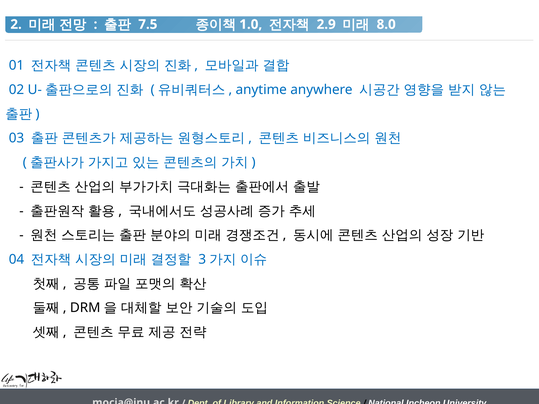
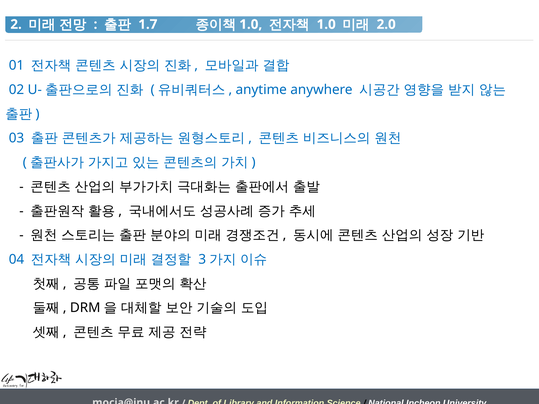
7.5: 7.5 -> 1.7
2.9 at (326, 24): 2.9 -> 1.0
8.0: 8.0 -> 2.0
